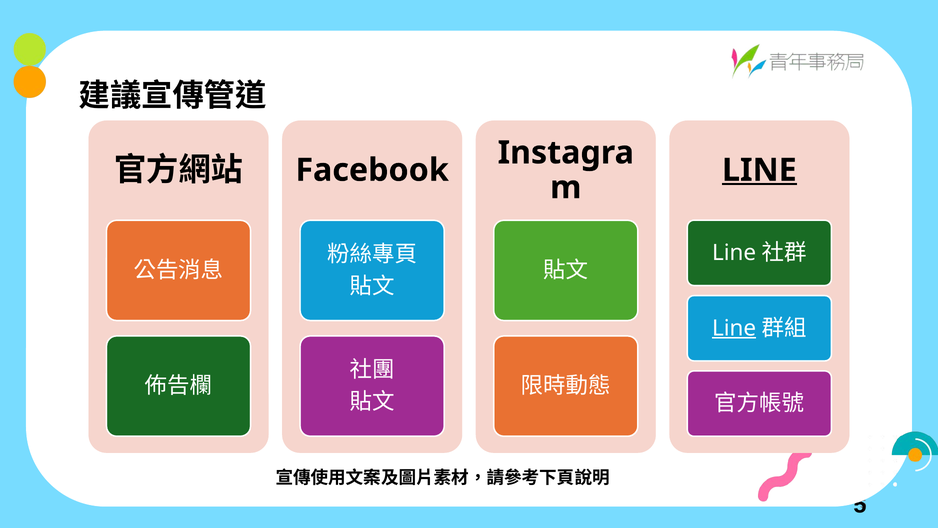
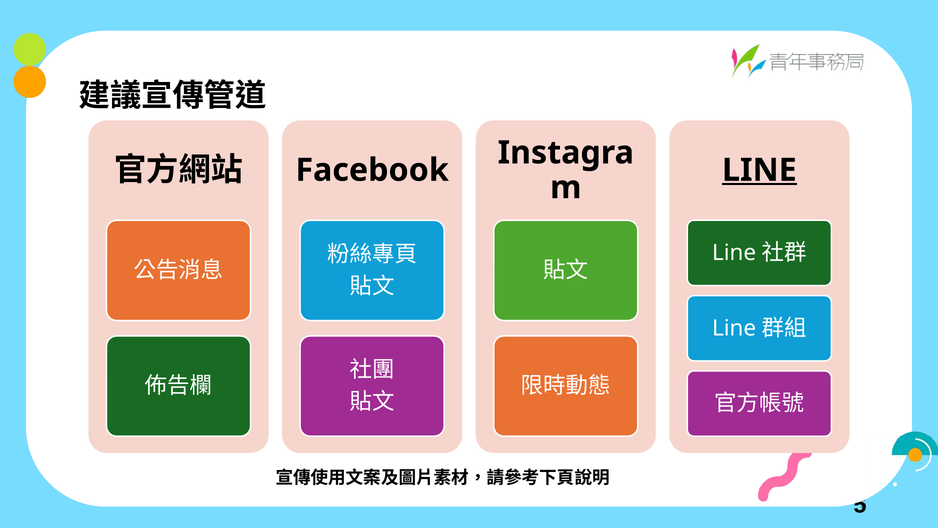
Line at (734, 328) underline: present -> none
